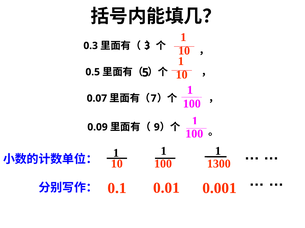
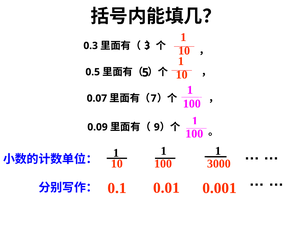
1300: 1300 -> 3000
